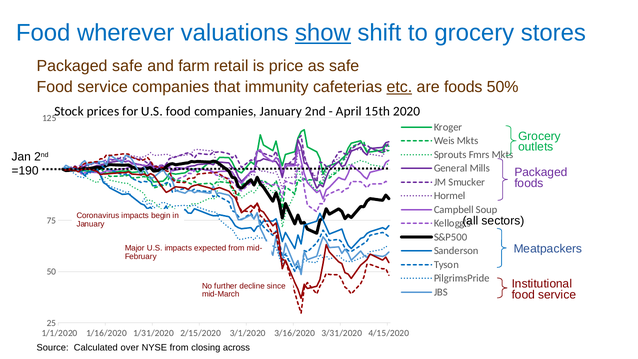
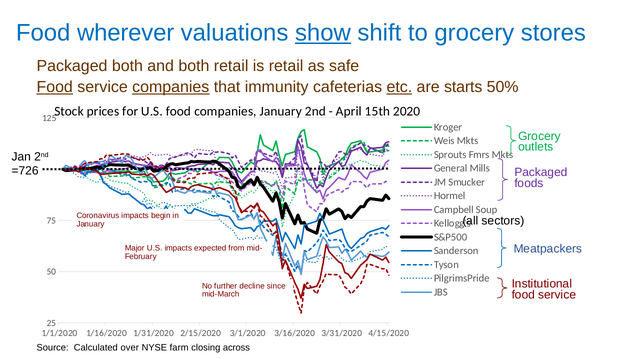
Packaged safe: safe -> both
and farm: farm -> both
is price: price -> retail
Food at (55, 87) underline: none -> present
companies at (171, 87) underline: none -> present
are foods: foods -> starts
=190: =190 -> =726
NYSE from: from -> farm
